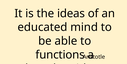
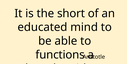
ideas: ideas -> short
